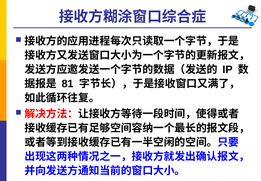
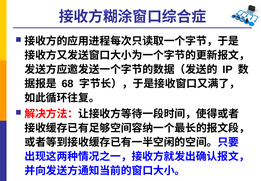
81: 81 -> 68
